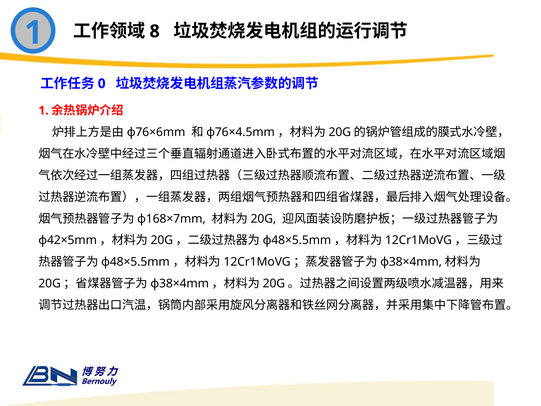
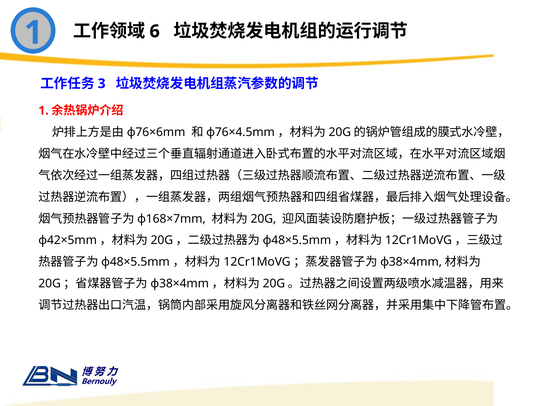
8: 8 -> 6
0: 0 -> 3
